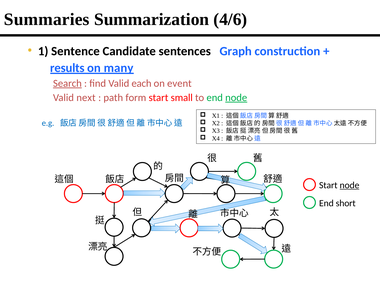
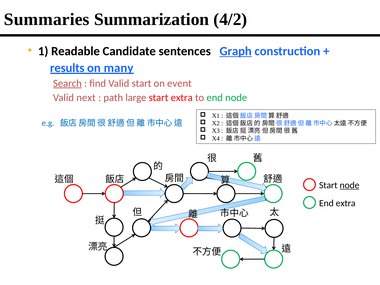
4/6: 4/6 -> 4/2
Sentence: Sentence -> Readable
Graph underline: none -> present
Valid each: each -> start
form: form -> large
start small: small -> extra
node at (236, 98) underline: present -> none
End short: short -> extra
